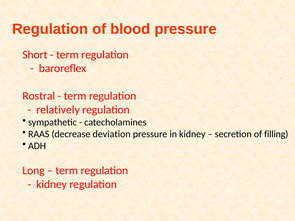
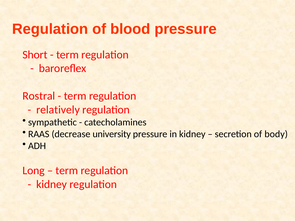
deviation: deviation -> university
filling: filling -> body
